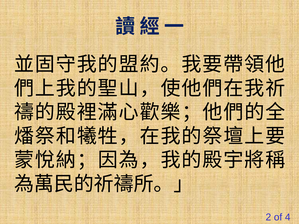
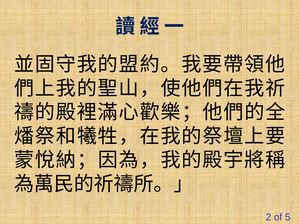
4: 4 -> 5
